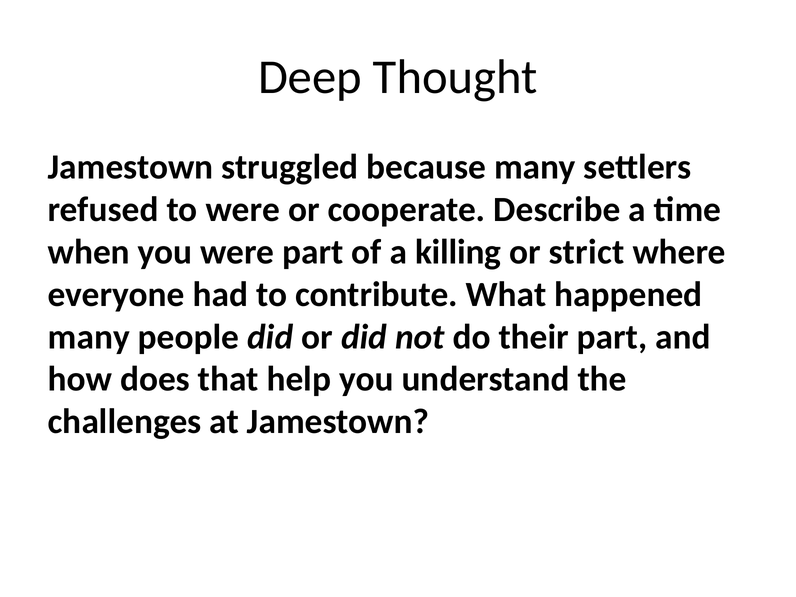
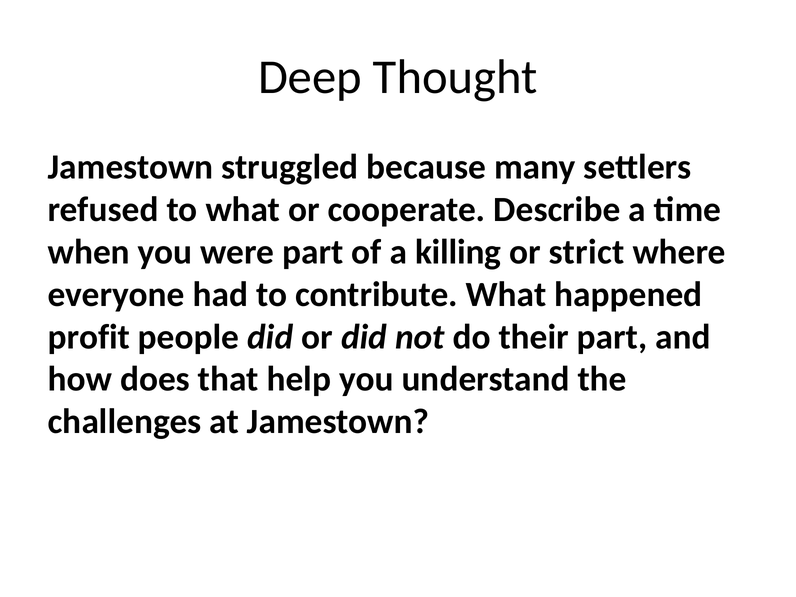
to were: were -> what
many at (89, 337): many -> profit
